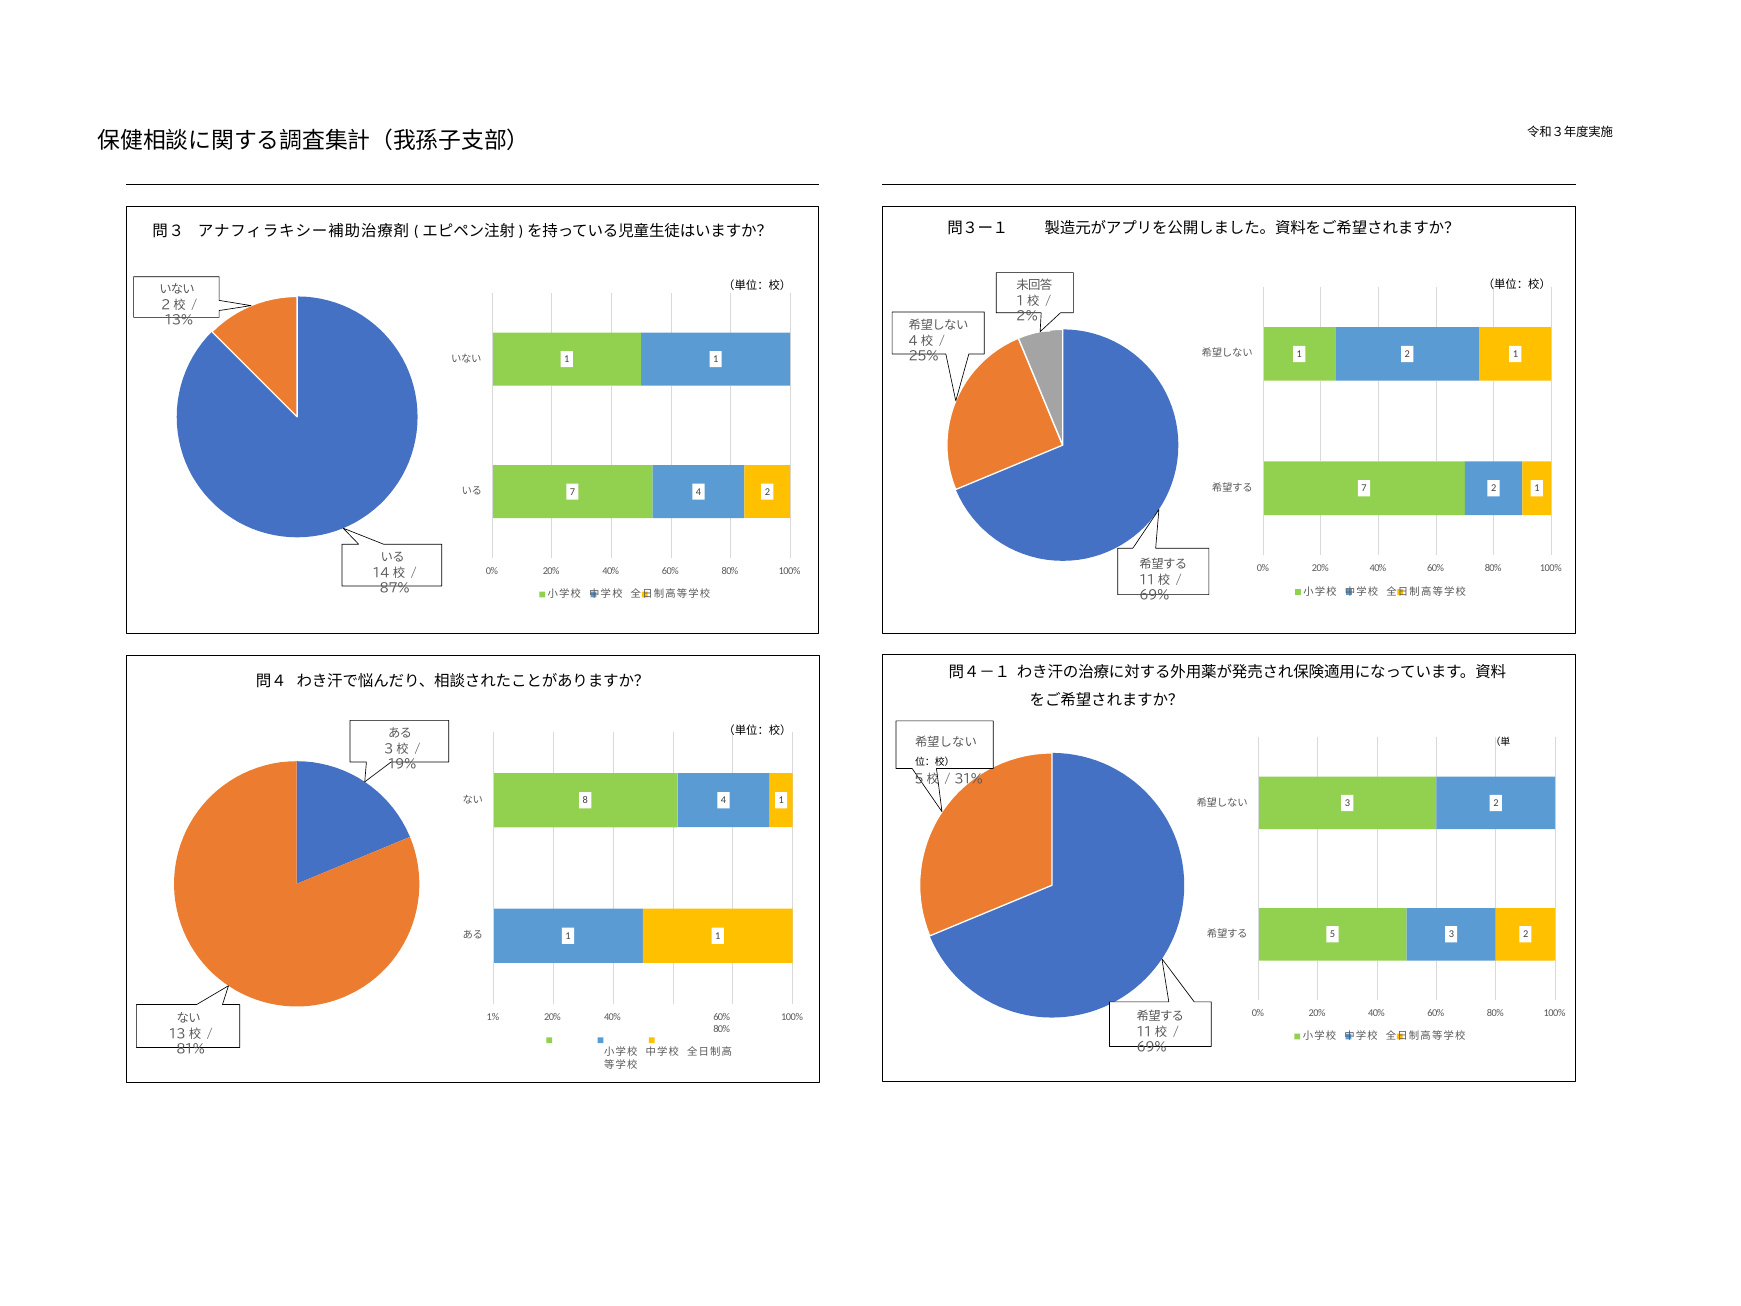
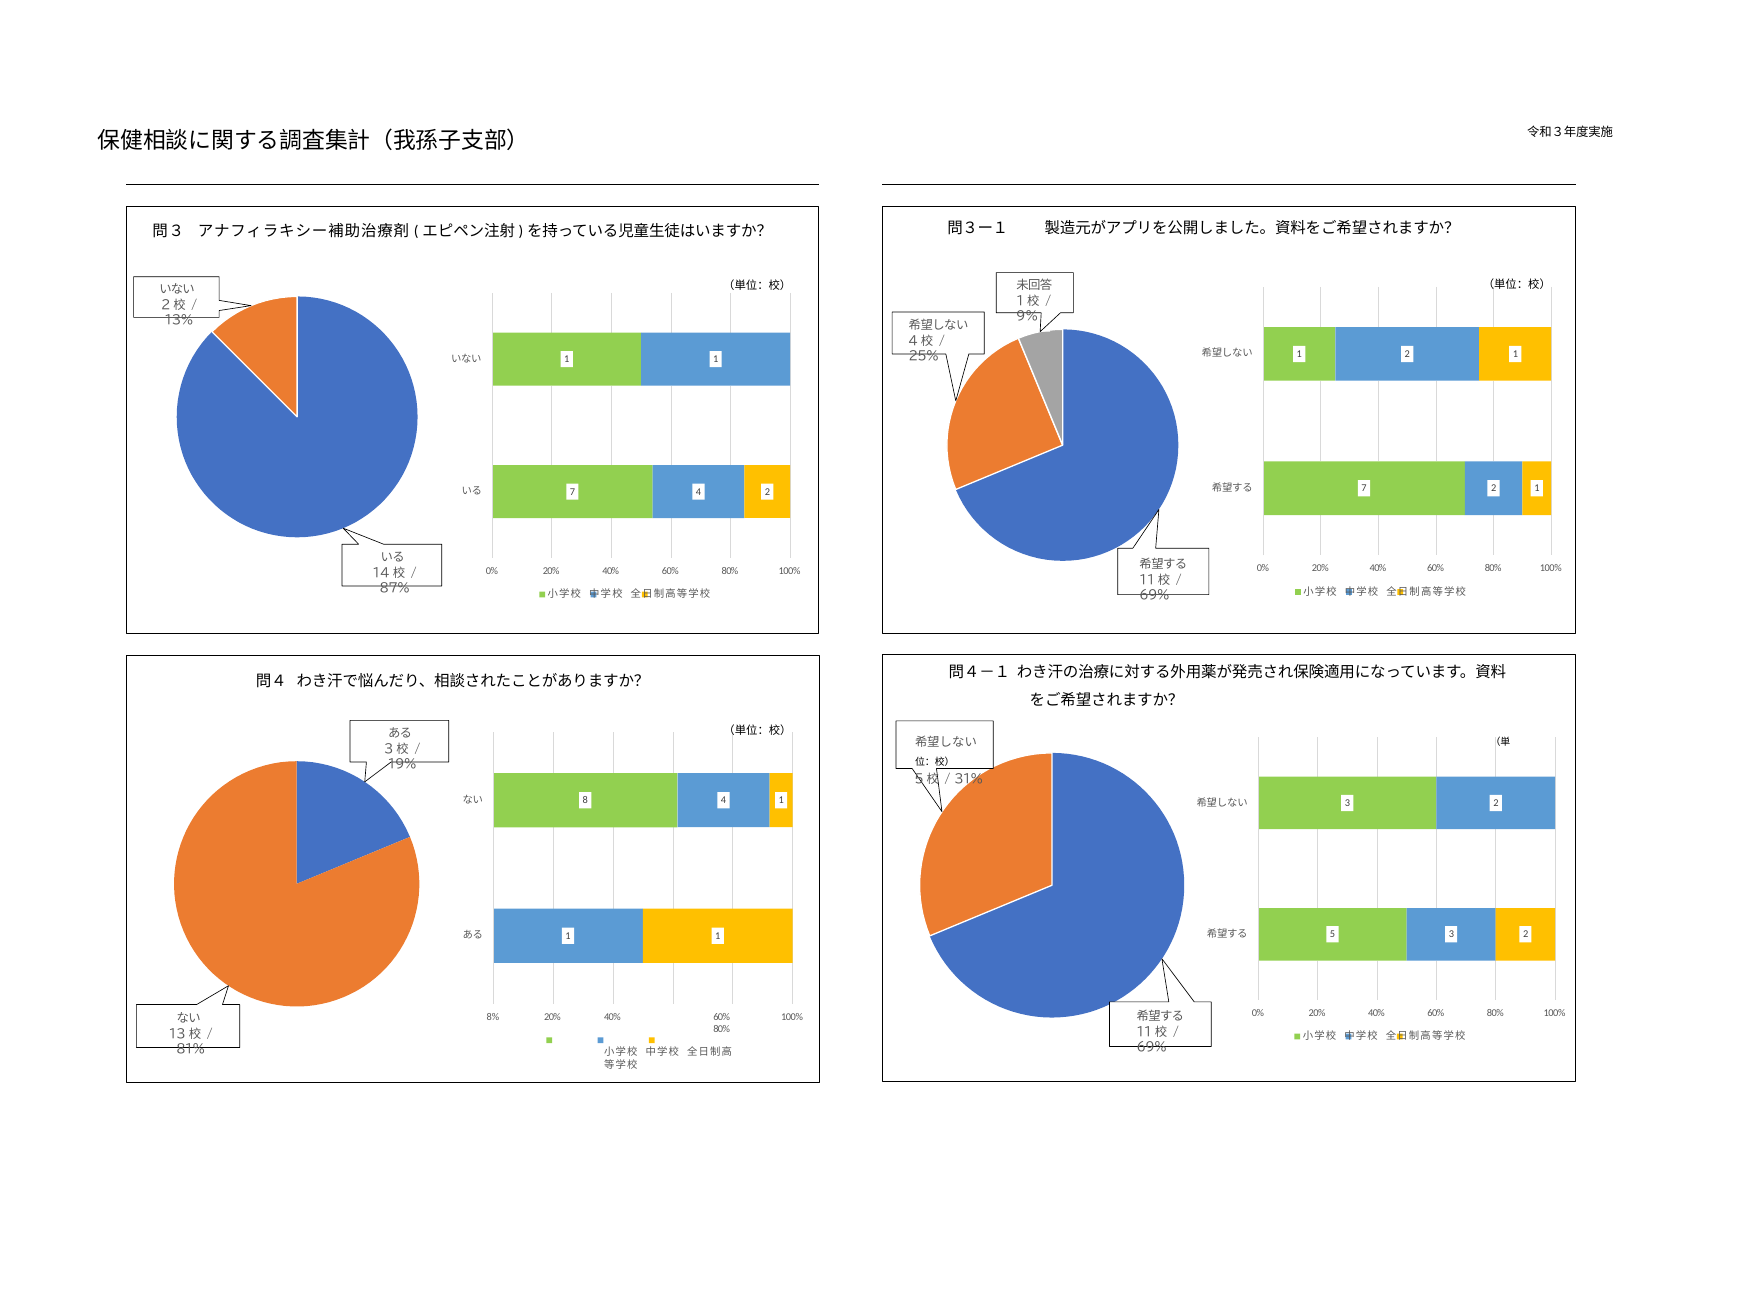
2%: 2% -> 9%
1%: 1% -> 8%
